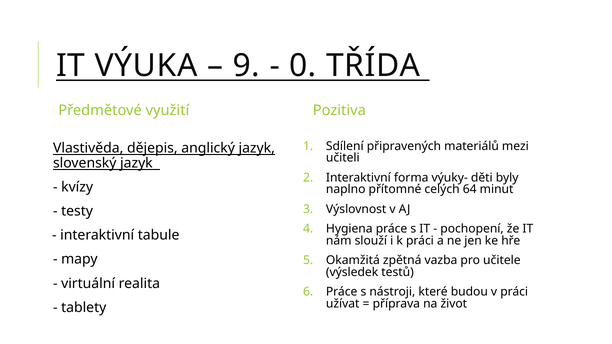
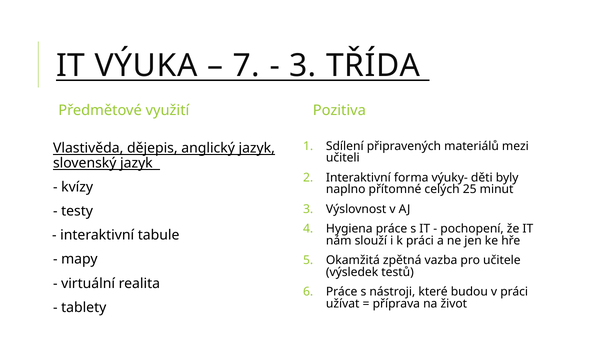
9: 9 -> 7
0 at (303, 66): 0 -> 3
64: 64 -> 25
